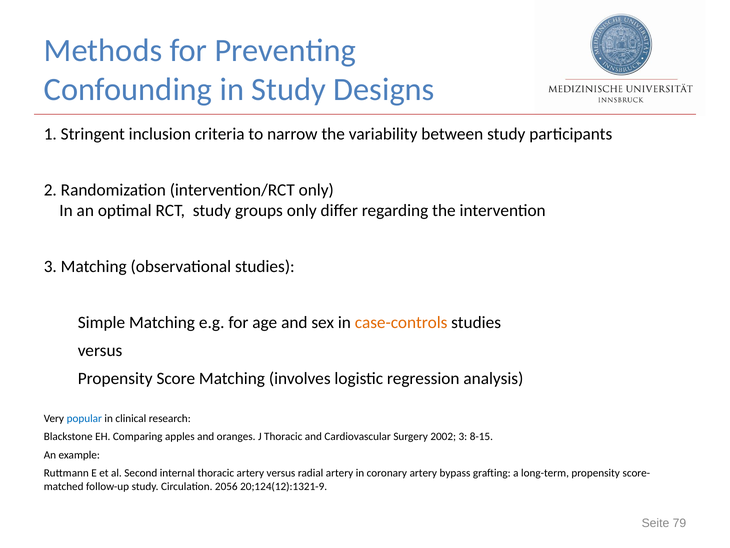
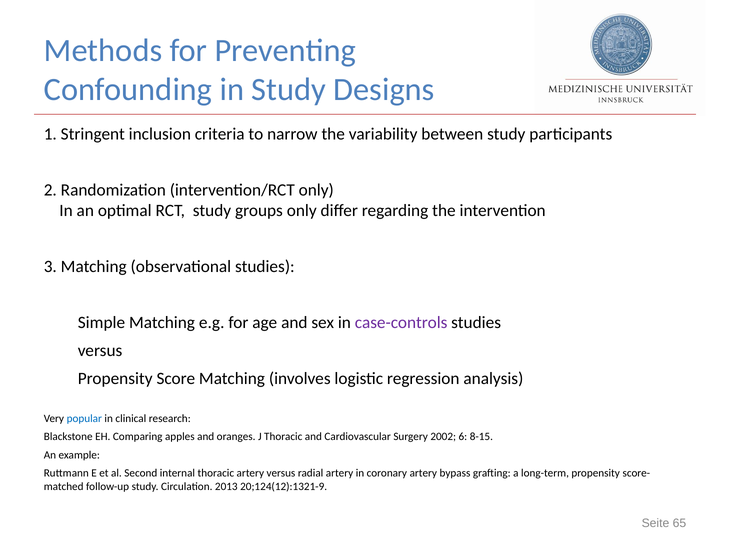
case-controls colour: orange -> purple
2002 3: 3 -> 6
2056: 2056 -> 2013
79: 79 -> 65
